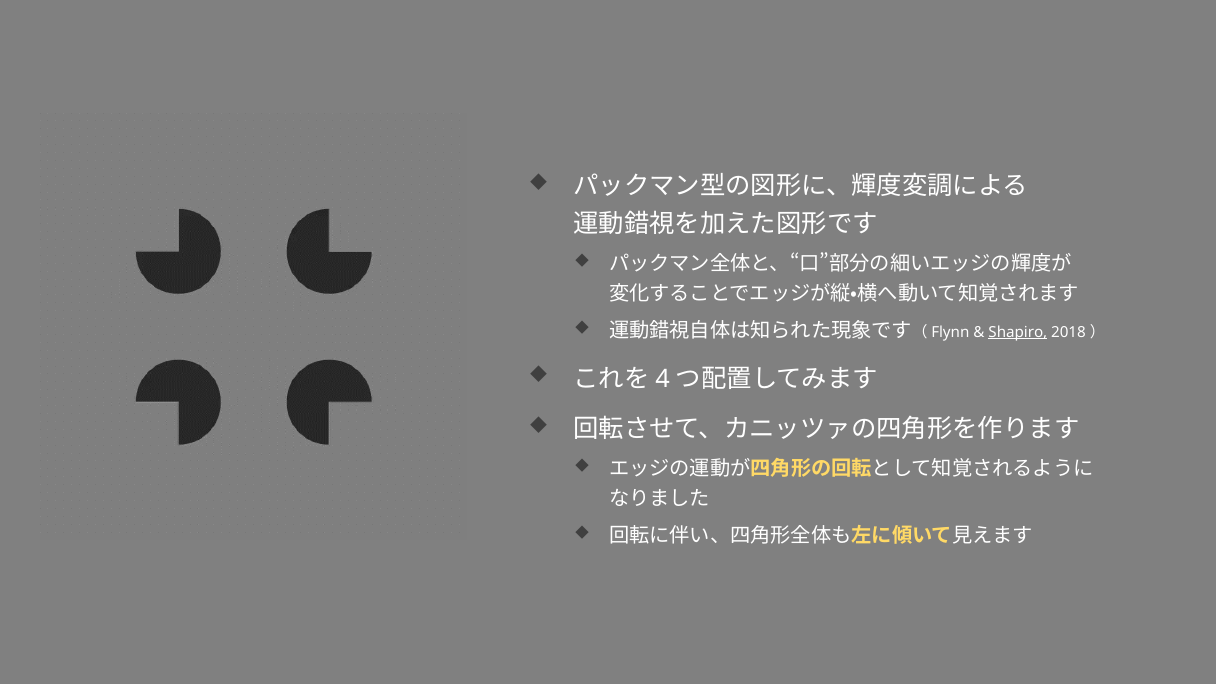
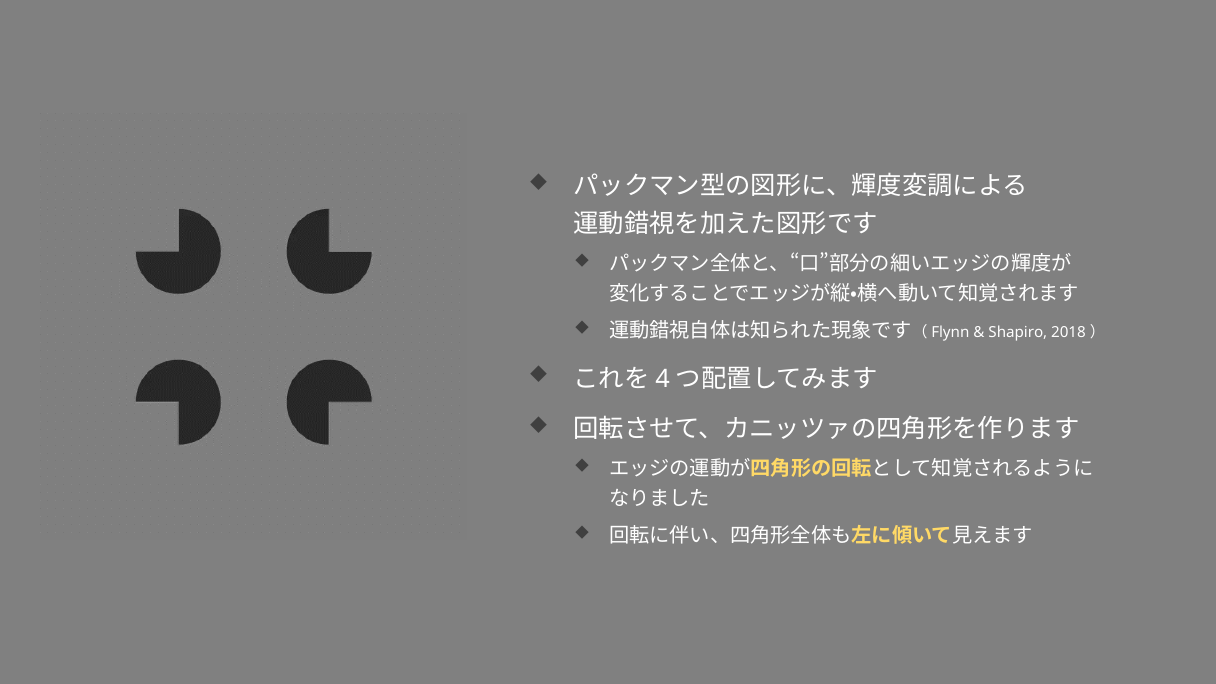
Shapiro underline: present -> none
